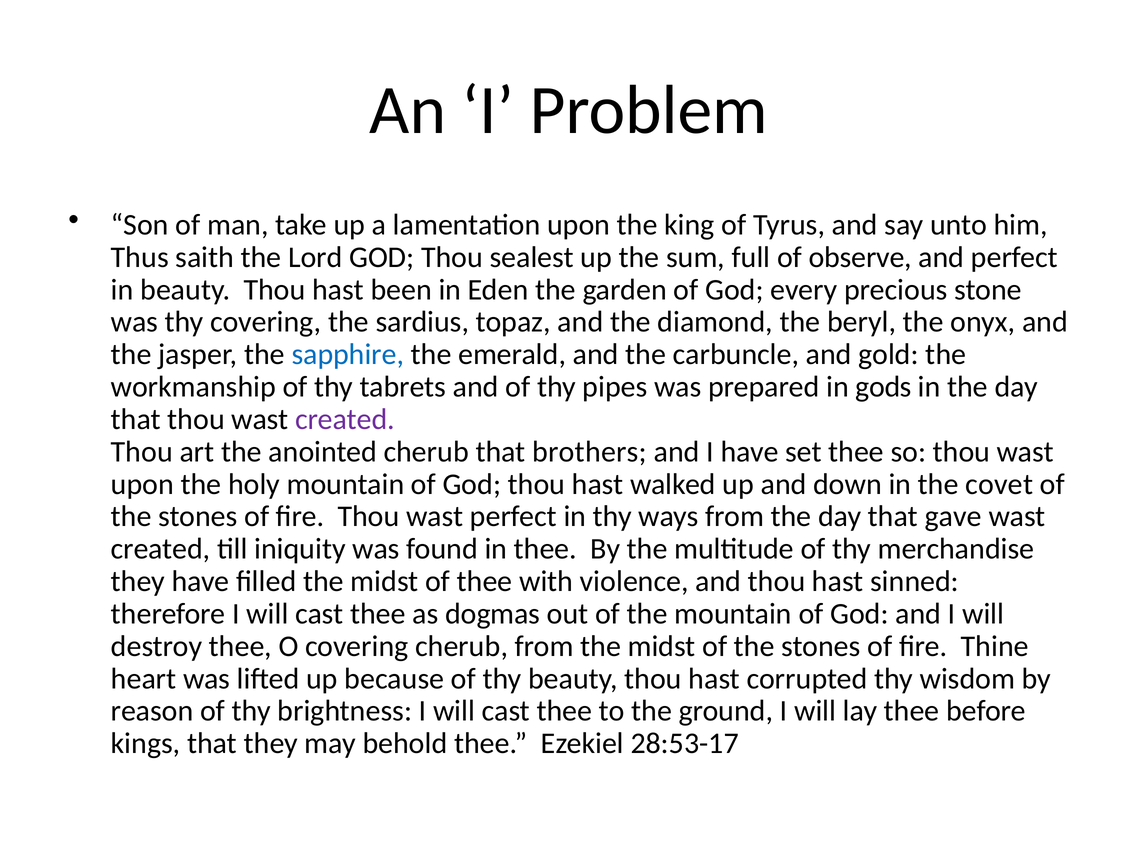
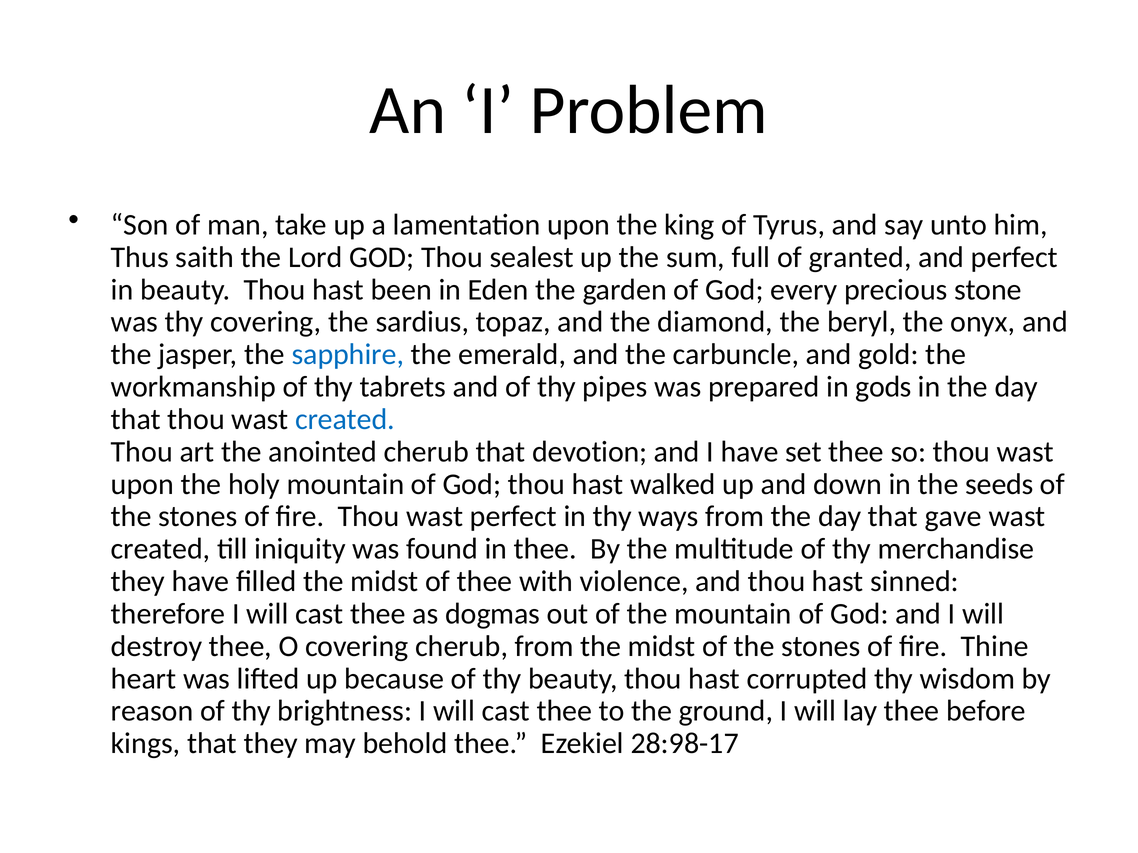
observe: observe -> granted
created at (345, 420) colour: purple -> blue
brothers: brothers -> devotion
covet: covet -> seeds
28:53-17: 28:53-17 -> 28:98-17
